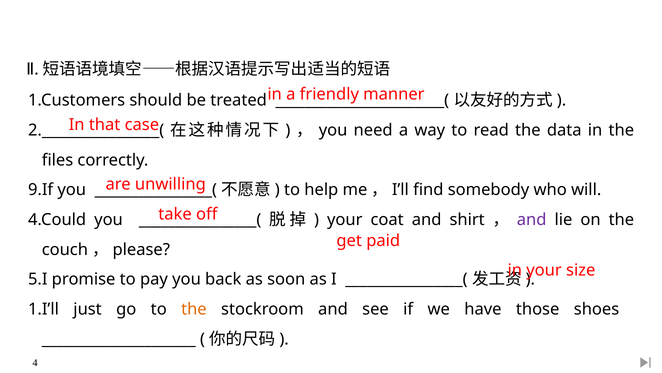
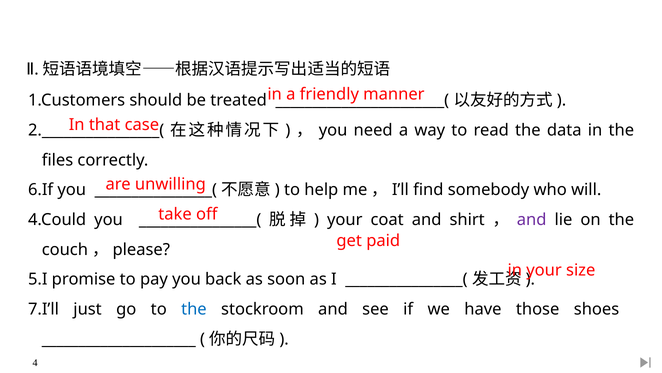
9.If: 9.If -> 6.If
1.I’ll: 1.I’ll -> 7.I’ll
the at (194, 309) colour: orange -> blue
